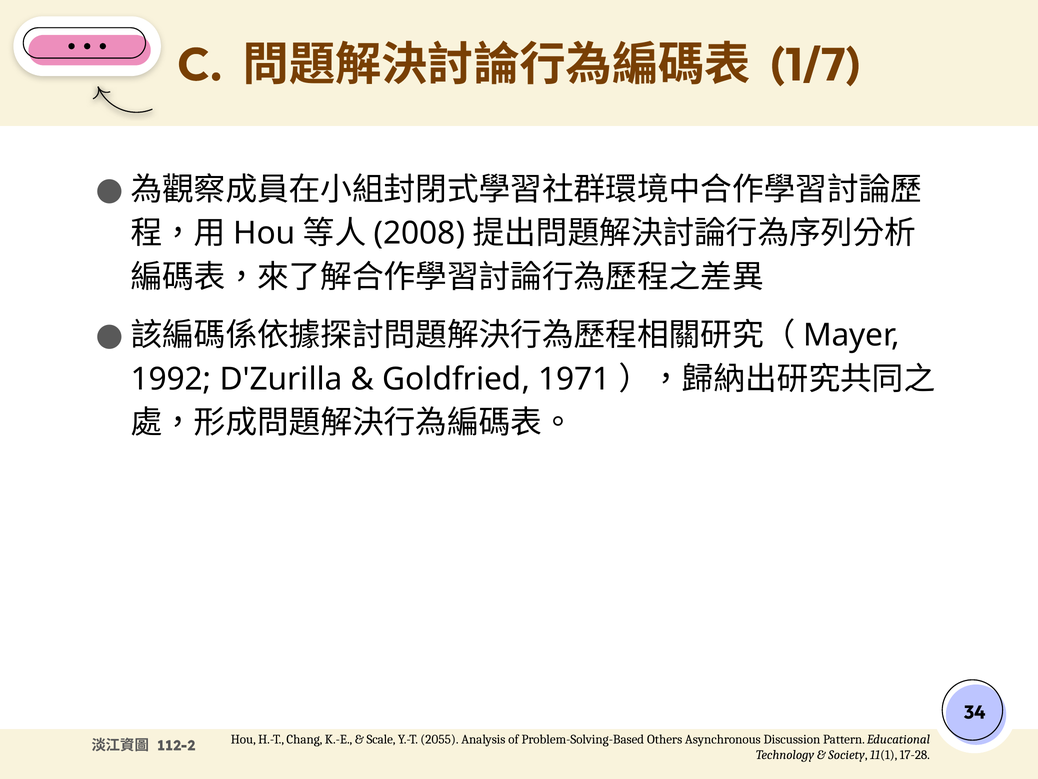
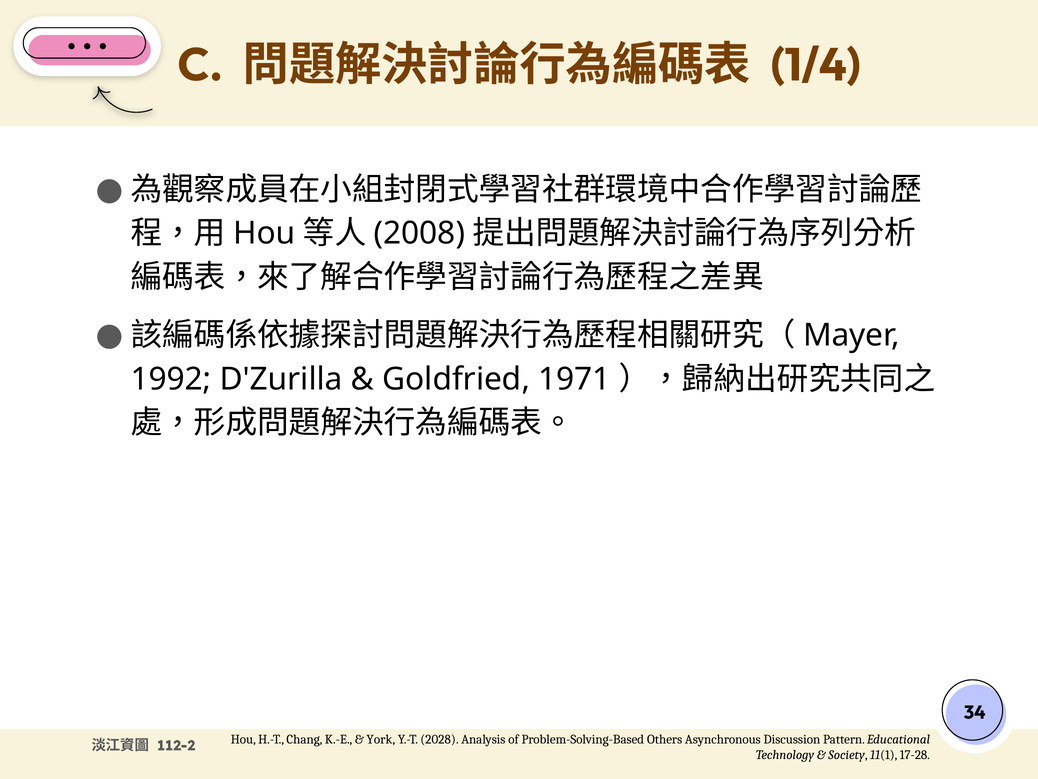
1/7: 1/7 -> 1/4
Scale: Scale -> York
2055: 2055 -> 2028
